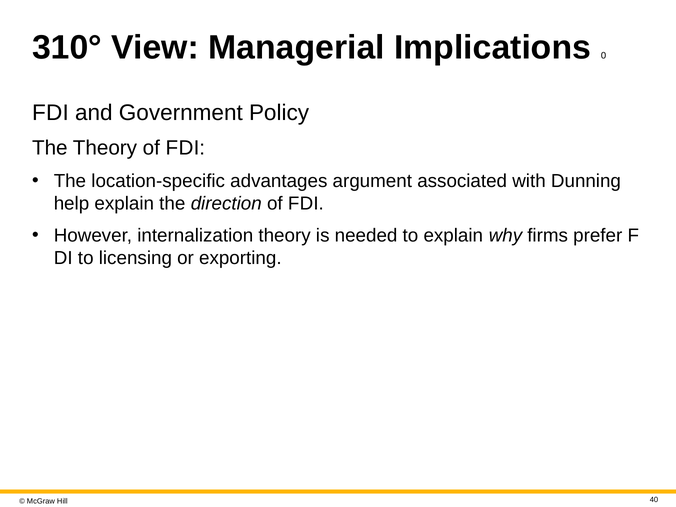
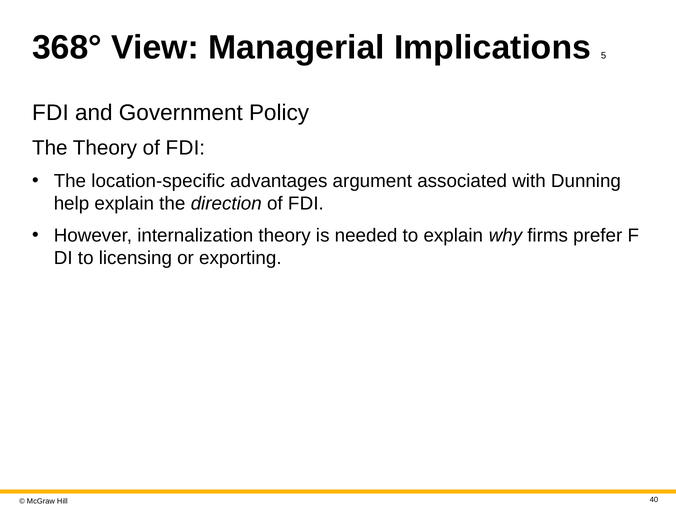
310°: 310° -> 368°
0: 0 -> 5
